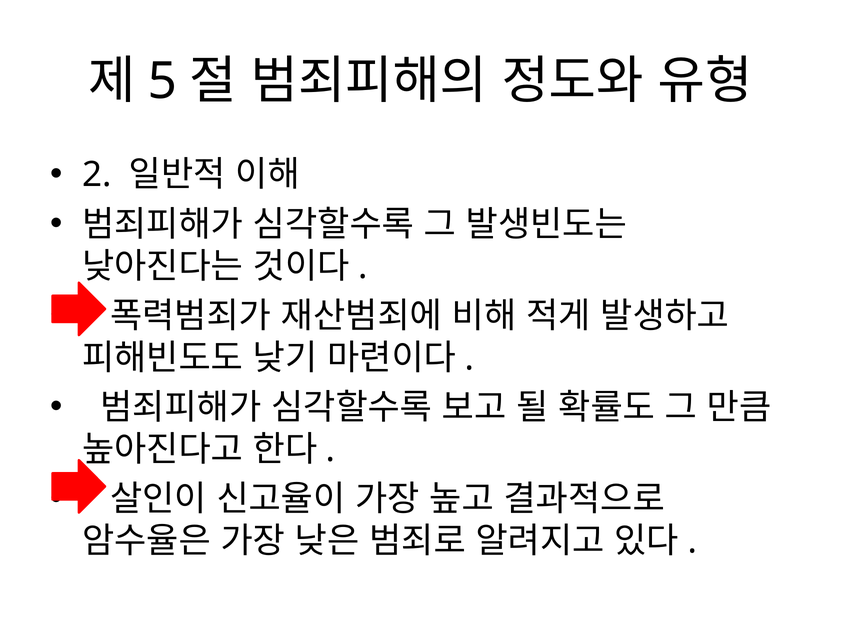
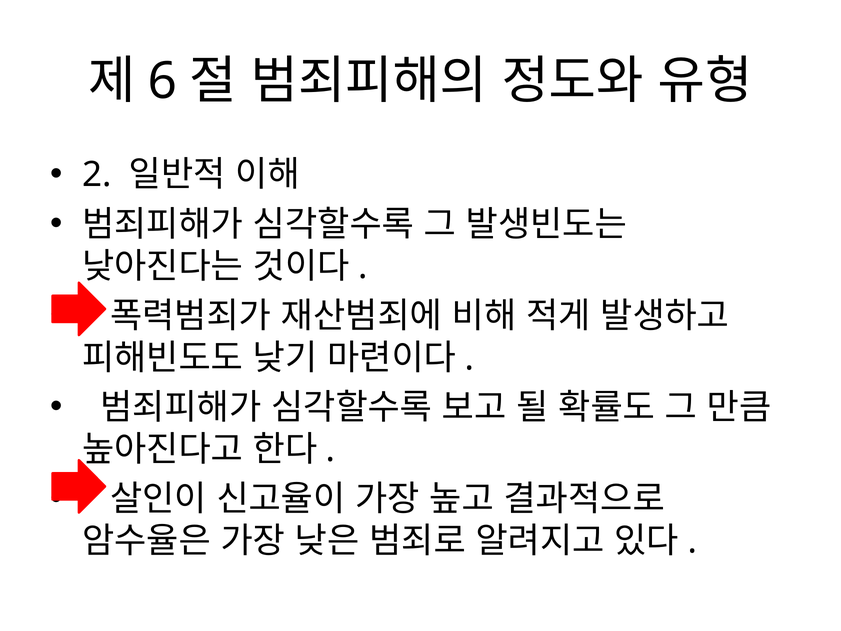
5: 5 -> 6
